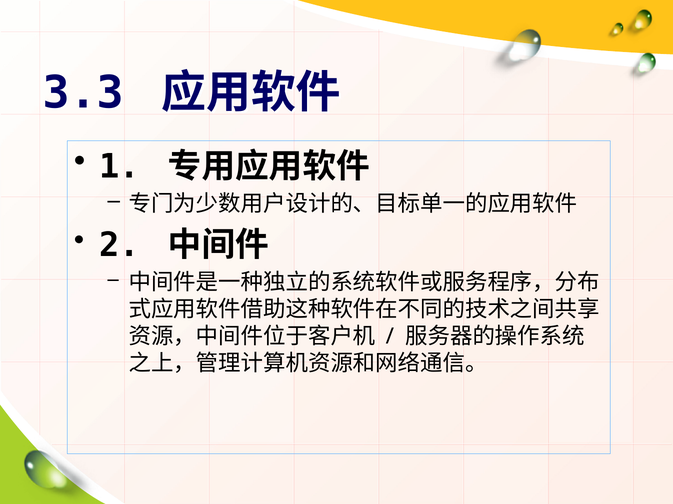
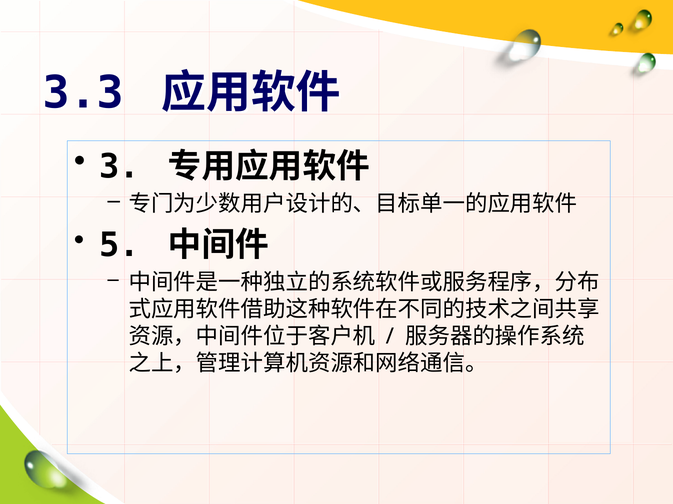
1: 1 -> 3
2: 2 -> 5
